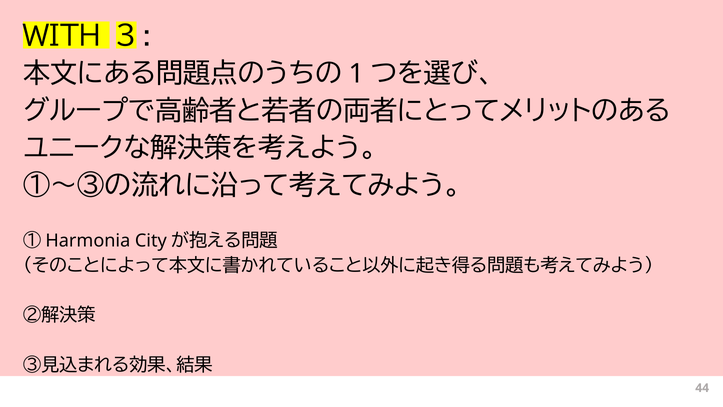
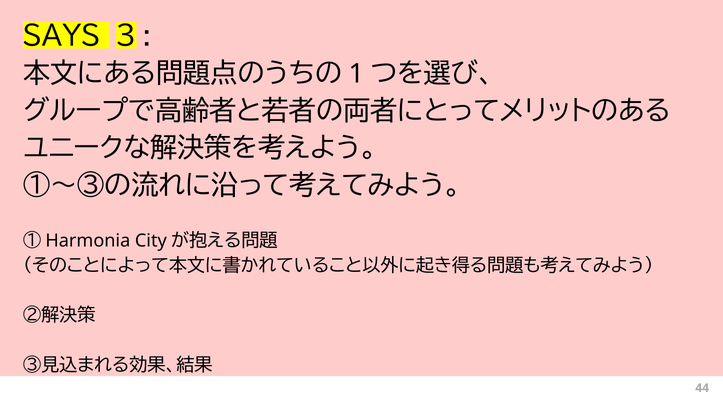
WITH: WITH -> SAYS
